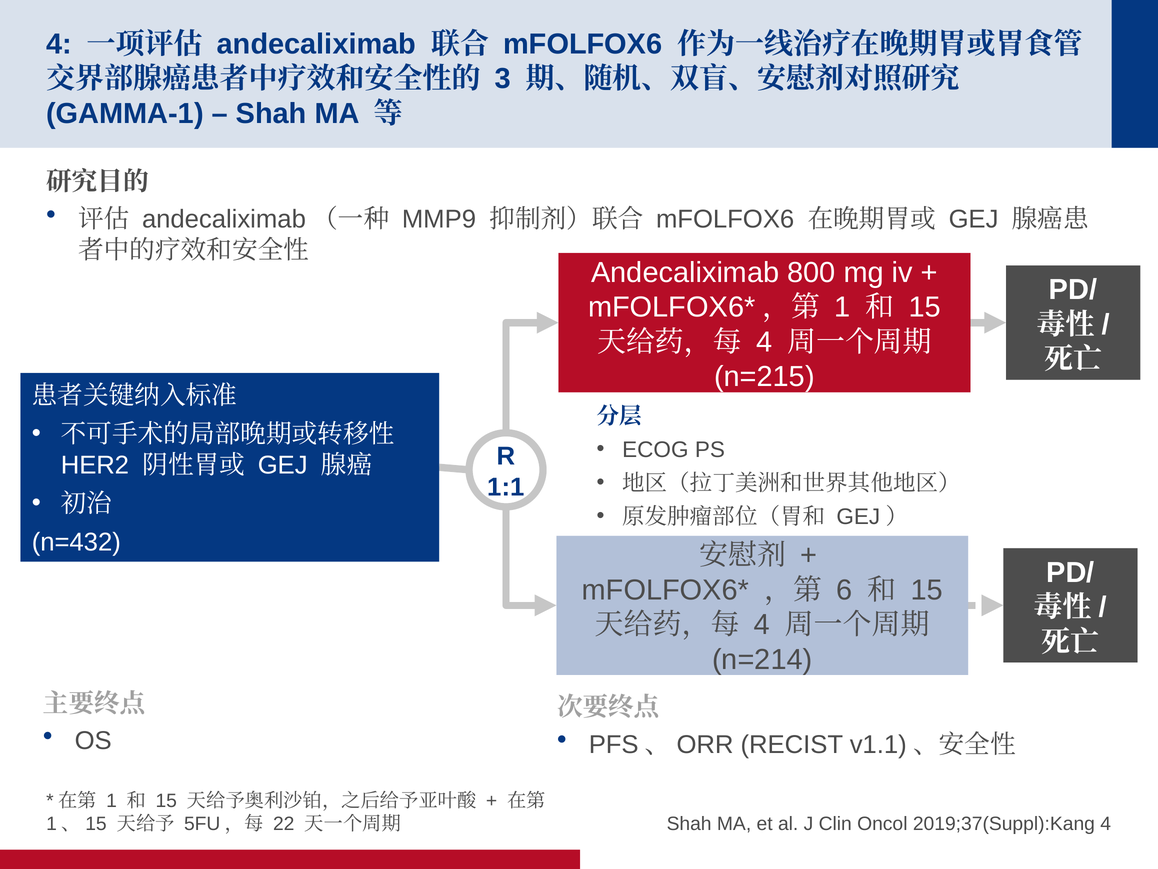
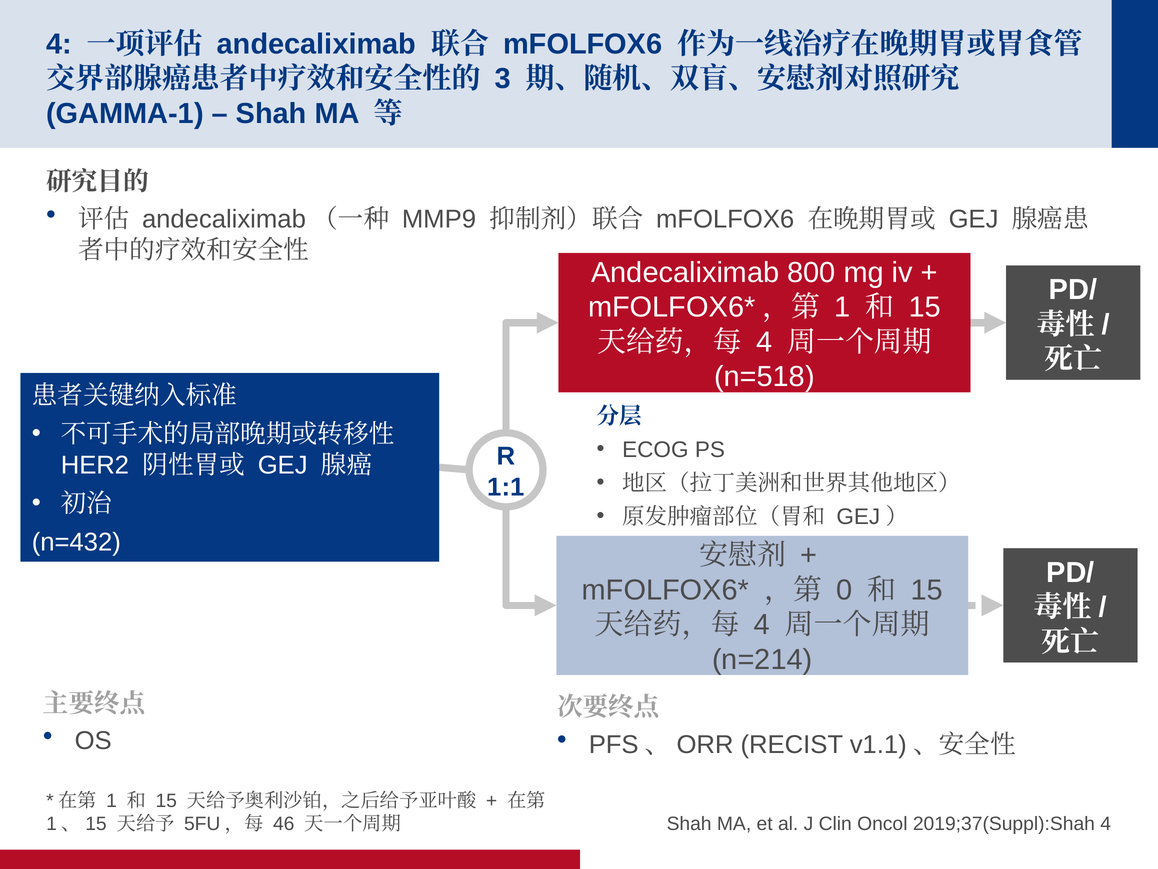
n=215: n=215 -> n=518
6: 6 -> 0
22: 22 -> 46
2019;37(Suppl):Kang: 2019;37(Suppl):Kang -> 2019;37(Suppl):Shah
